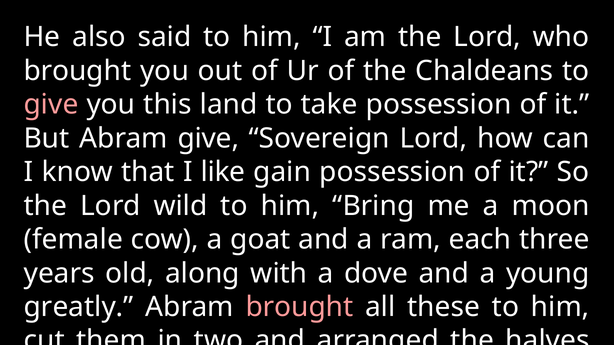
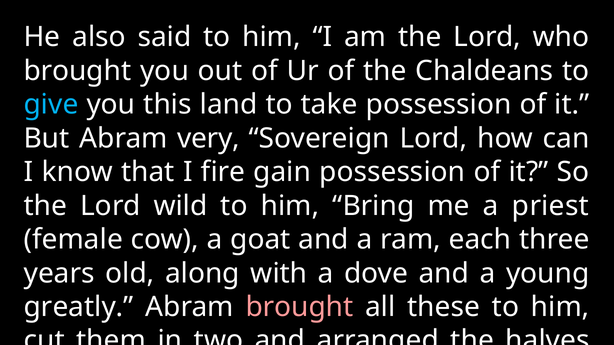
give at (51, 105) colour: pink -> light blue
Abram give: give -> very
like: like -> fire
moon: moon -> priest
